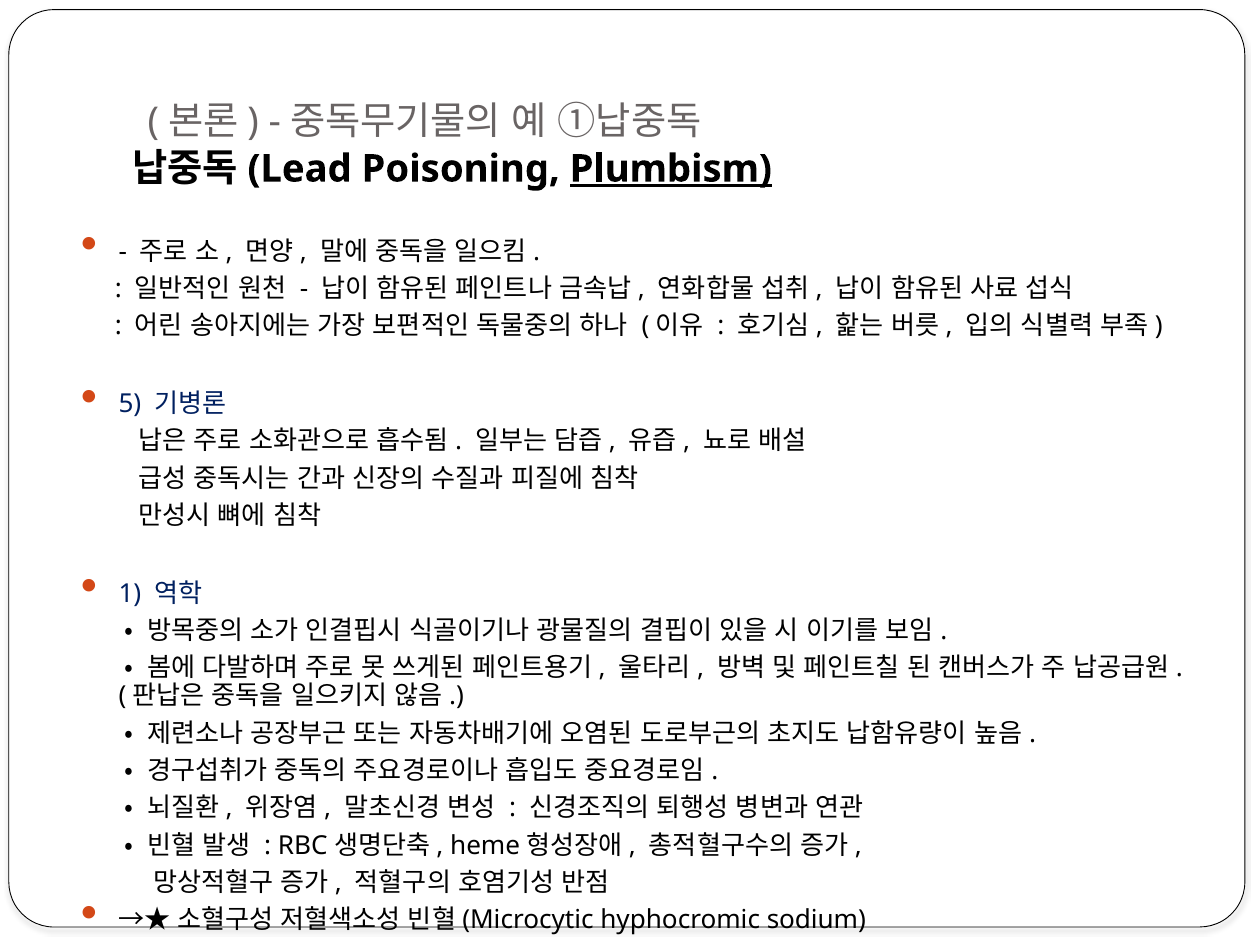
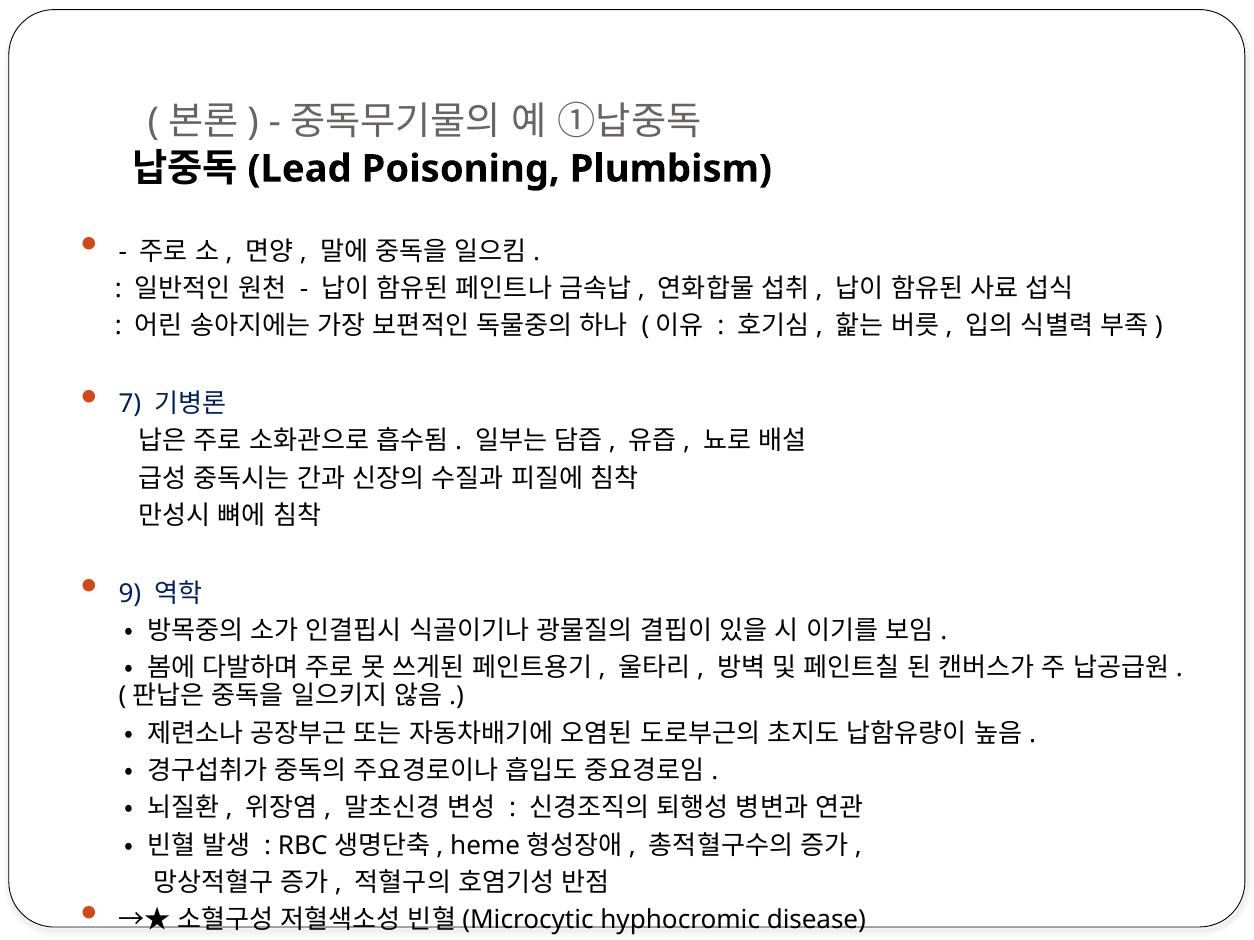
Plumbism underline: present -> none
5: 5 -> 7
1: 1 -> 9
sodium: sodium -> disease
